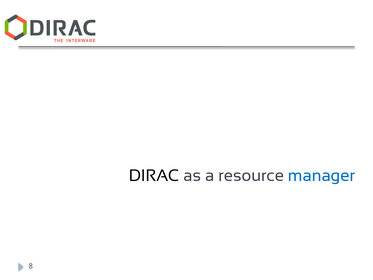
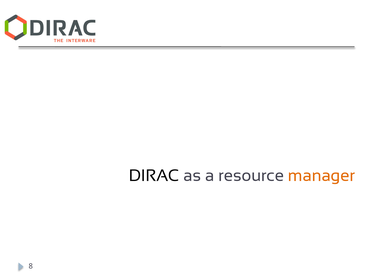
manager colour: blue -> orange
